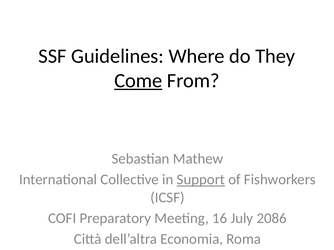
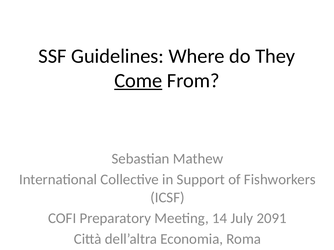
Support underline: present -> none
16: 16 -> 14
2086: 2086 -> 2091
